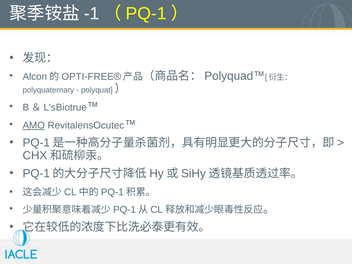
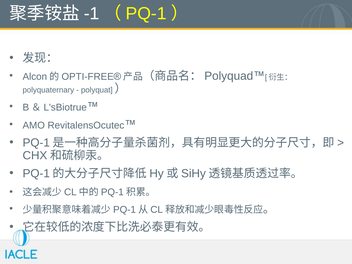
AMO underline: present -> none
